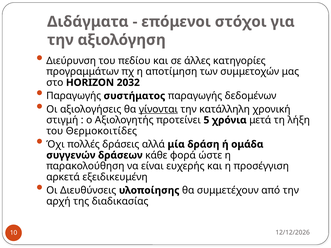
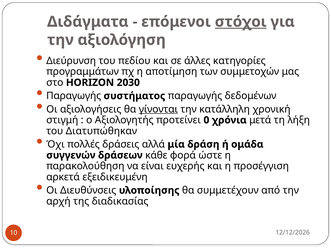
στόχοι underline: none -> present
2032: 2032 -> 2030
5: 5 -> 0
Θερμοκοιτίδες: Θερμοκοιτίδες -> Διατυπώθηκαν
